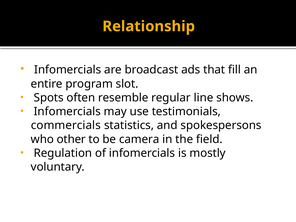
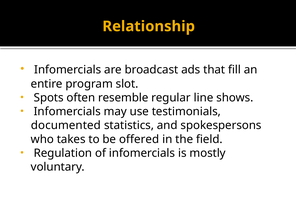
commercials: commercials -> documented
other: other -> takes
camera: camera -> offered
